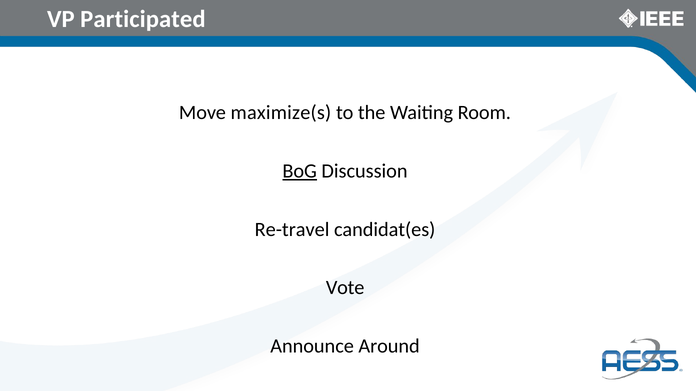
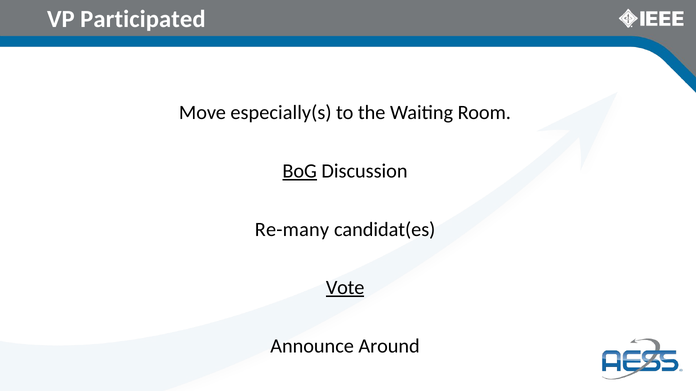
maximize(s: maximize(s -> especially(s
Re-travel: Re-travel -> Re-many
Vote underline: none -> present
